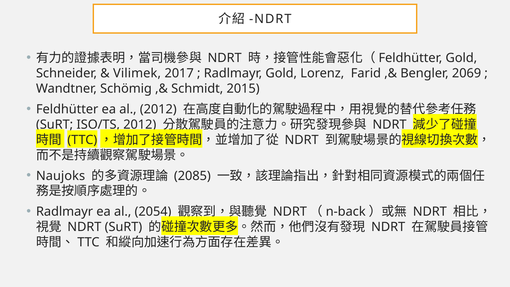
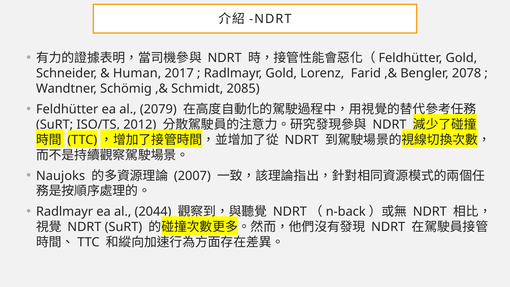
Vilimek: Vilimek -> Human
2069: 2069 -> 2078
2015: 2015 -> 2085
al 2012: 2012 -> 2079
2085: 2085 -> 2007
2054: 2054 -> 2044
